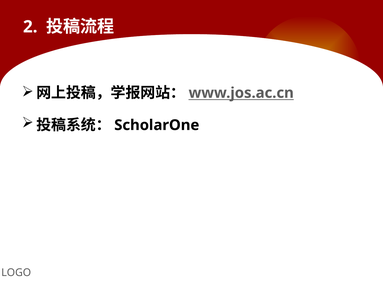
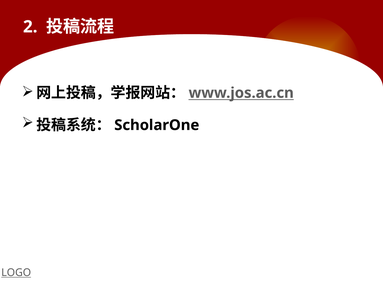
LOGO underline: none -> present
